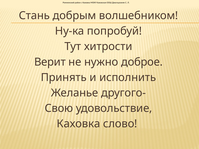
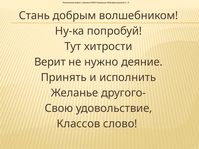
доброе: доброе -> деяние
Каховка at (78, 124): Каховка -> Классов
